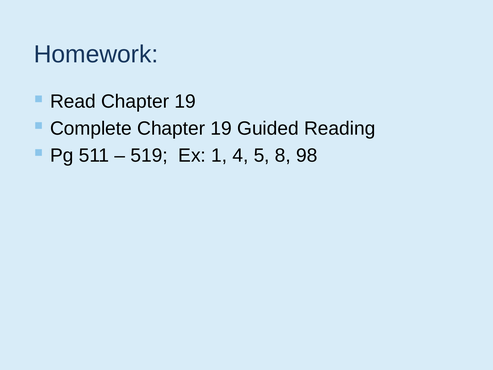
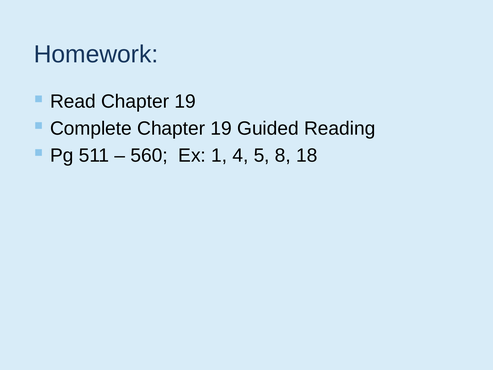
519: 519 -> 560
98: 98 -> 18
